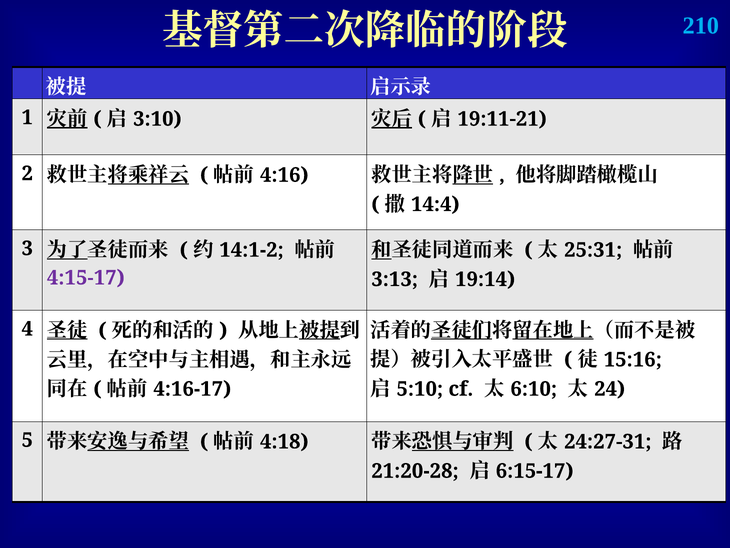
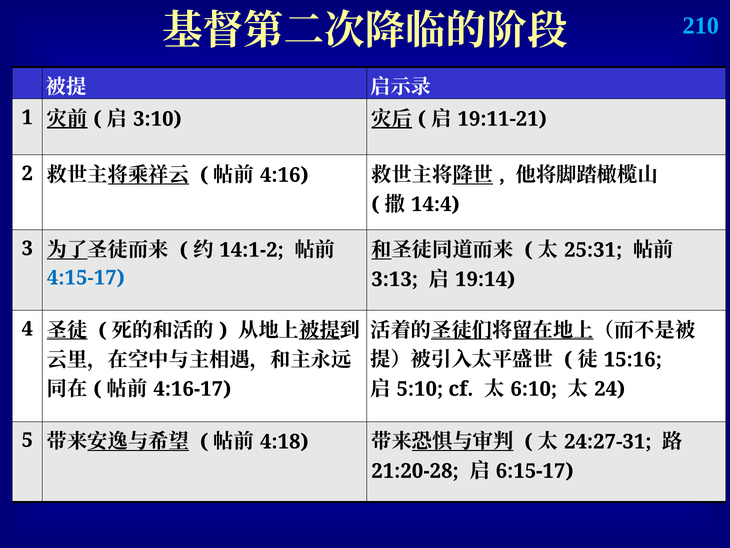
4:15-17 colour: purple -> blue
